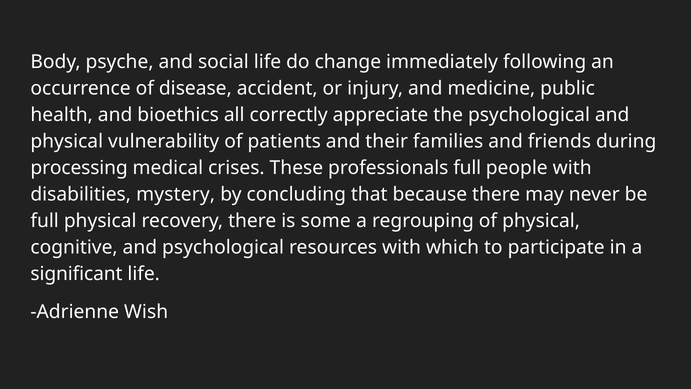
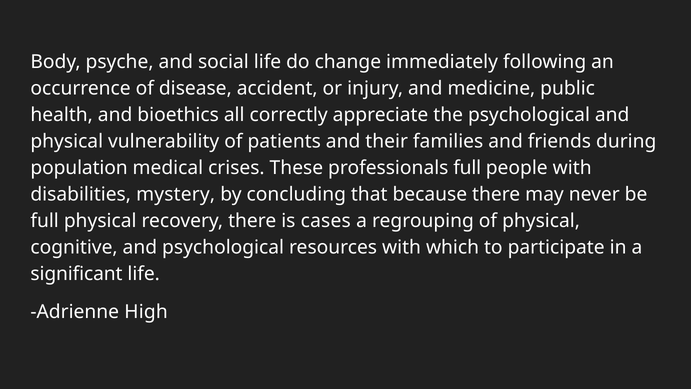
processing: processing -> population
some: some -> cases
Wish: Wish -> High
